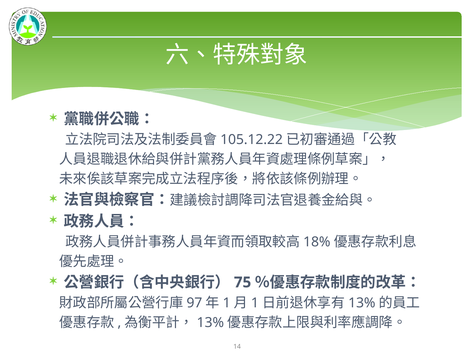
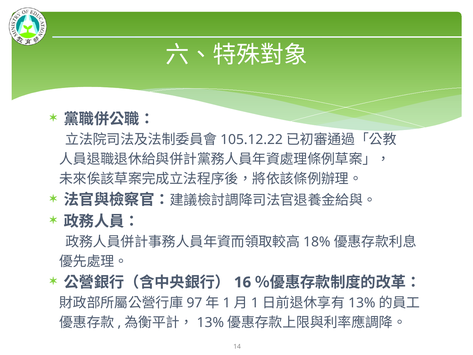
75: 75 -> 16
